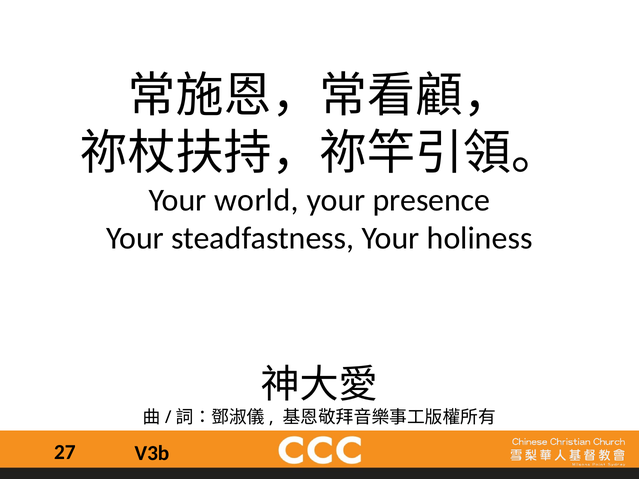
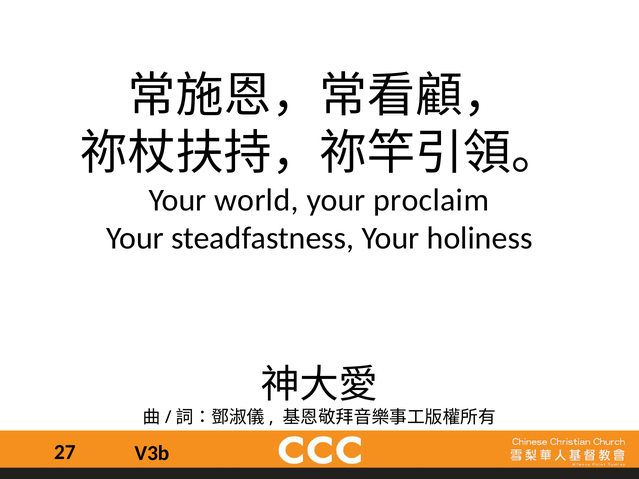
presence: presence -> proclaim
